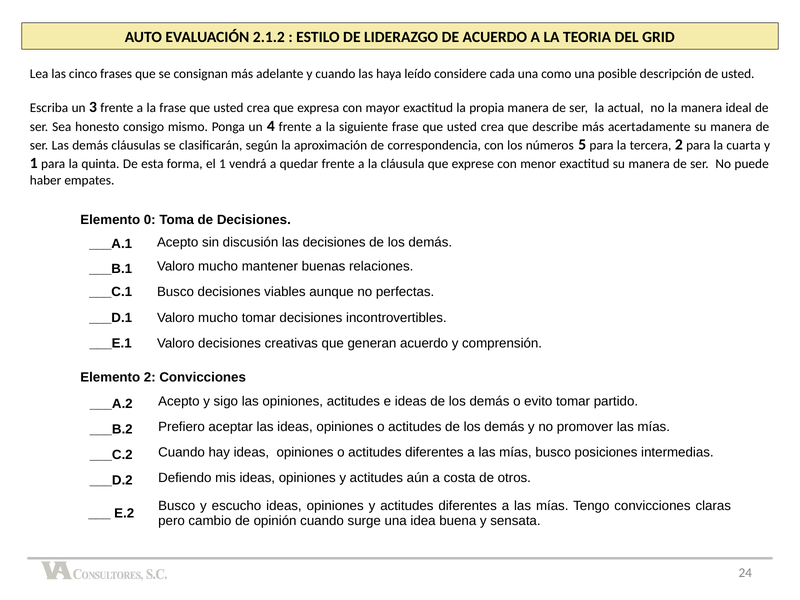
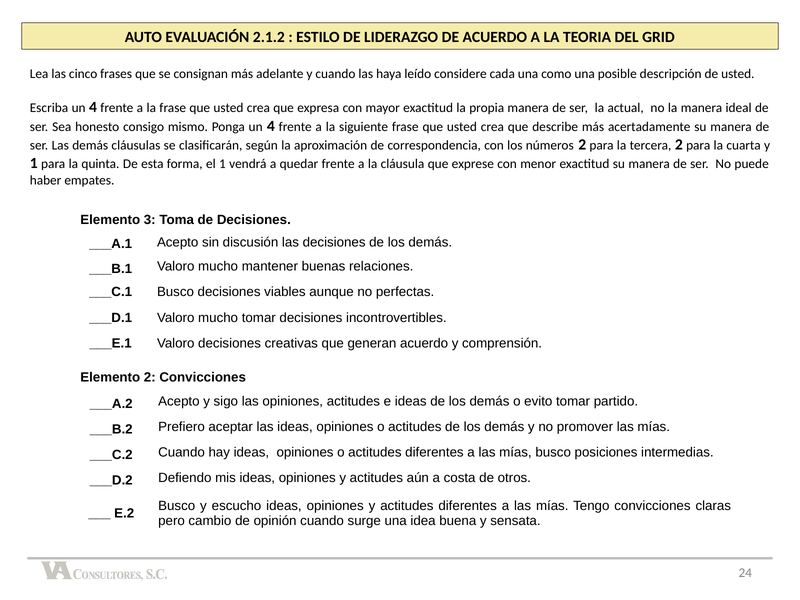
Escriba un 3: 3 -> 4
números 5: 5 -> 2
0: 0 -> 3
